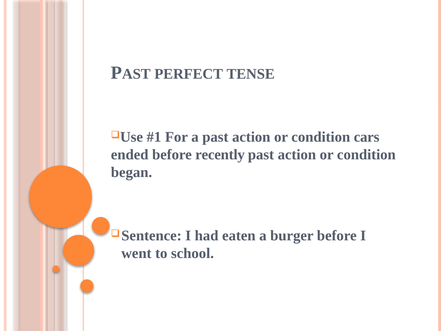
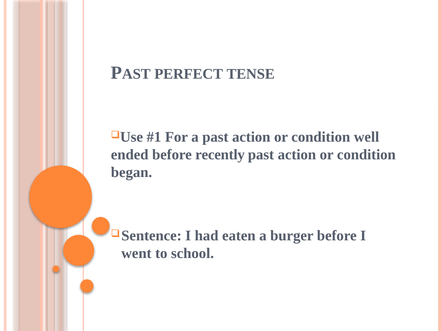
cars: cars -> well
